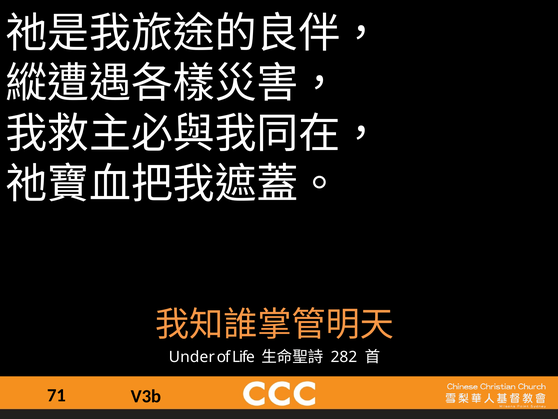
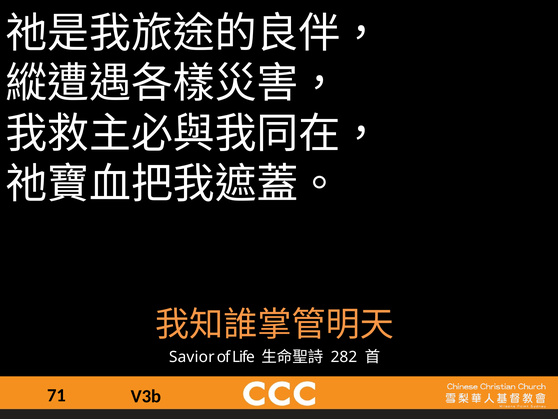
Under: Under -> Savior
